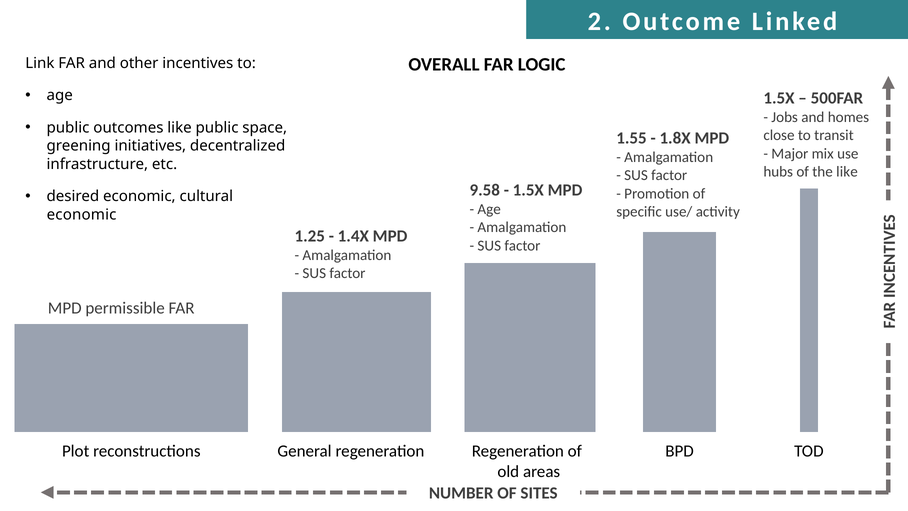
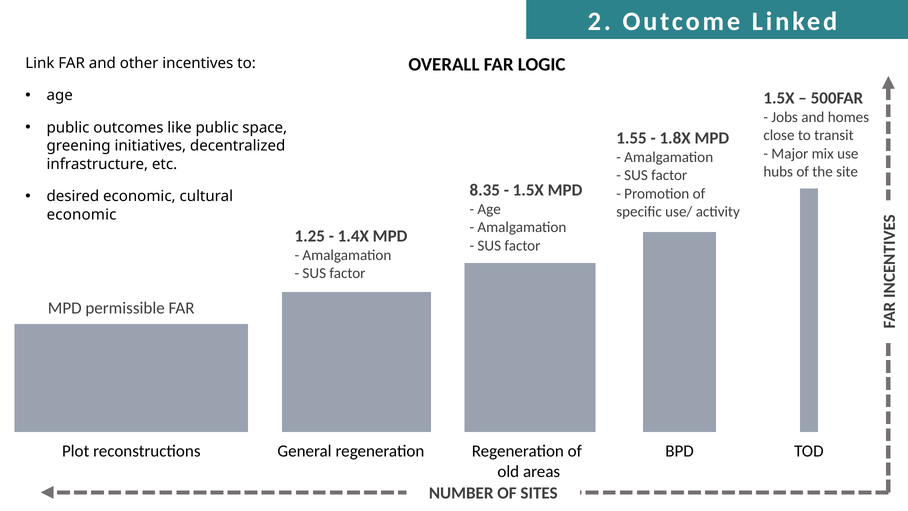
the like: like -> site
9.58: 9.58 -> 8.35
